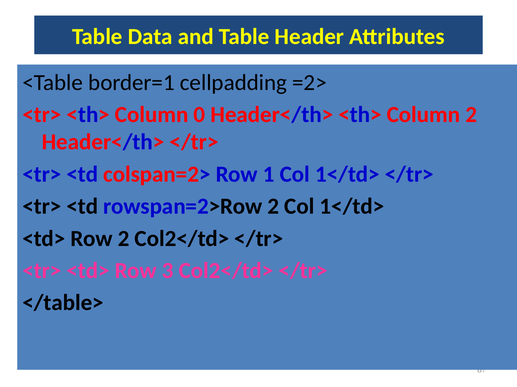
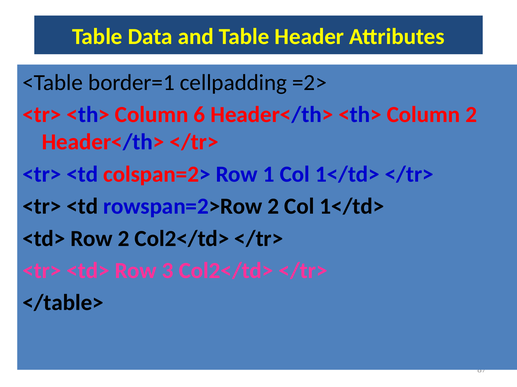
0: 0 -> 6
